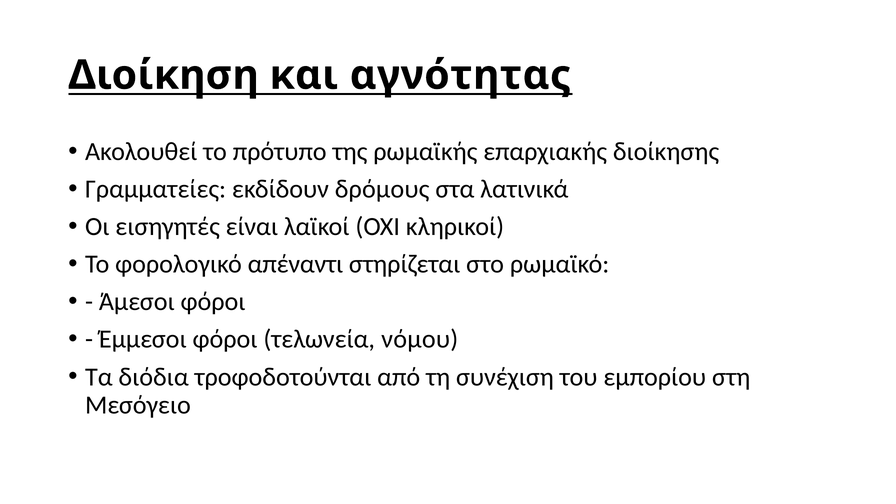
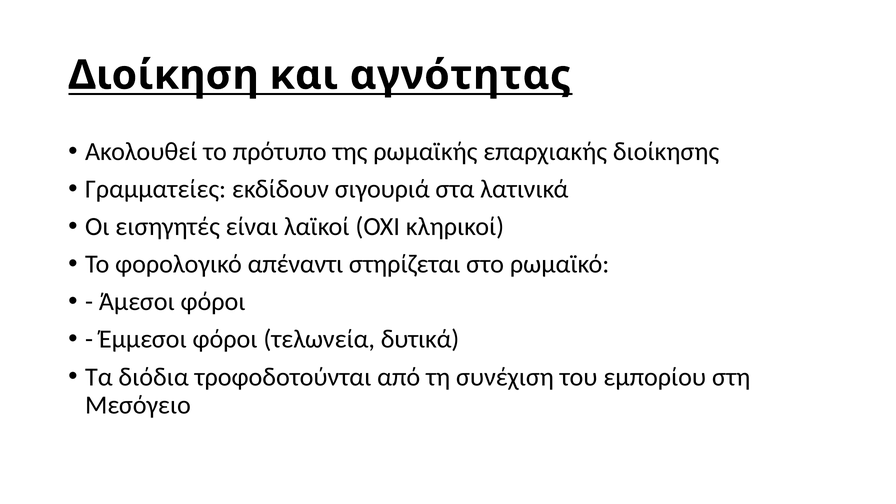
δρόμους: δρόμους -> σιγουριά
νόμου: νόμου -> δυτικά
